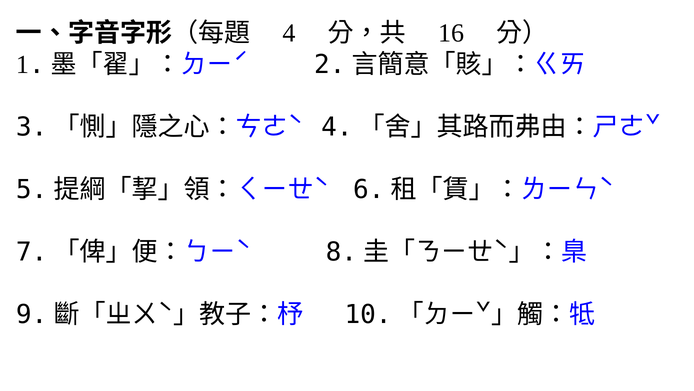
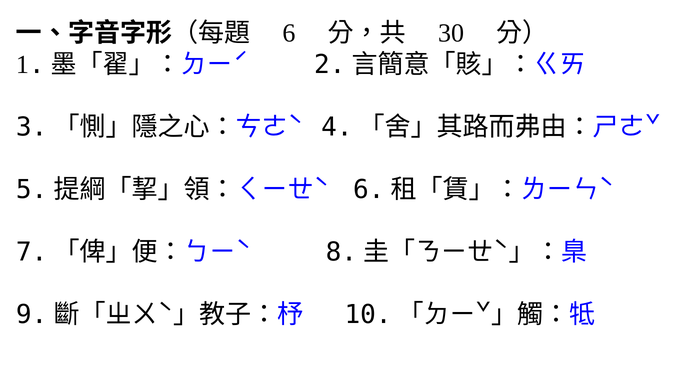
4: 4 -> 6
16: 16 -> 30
